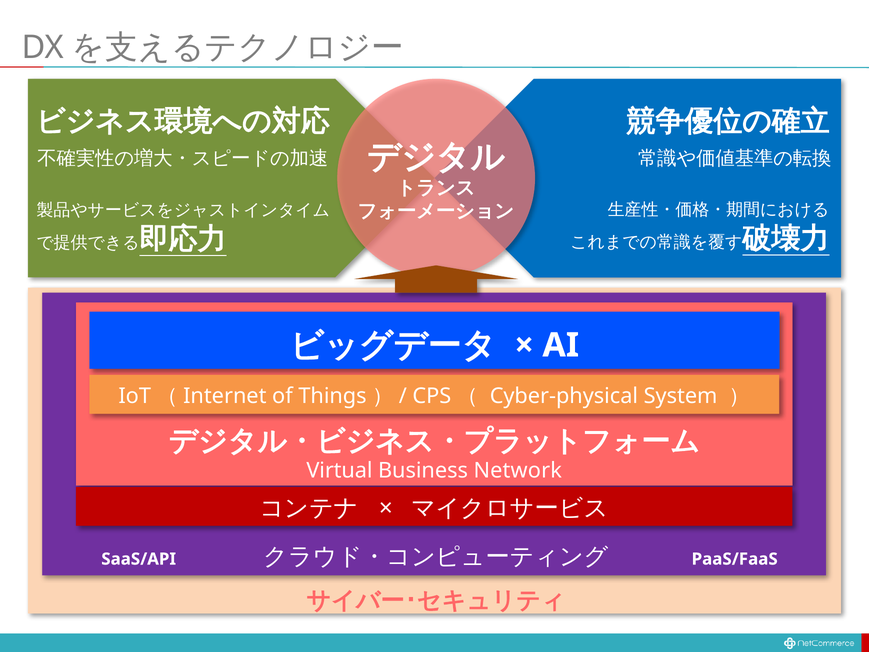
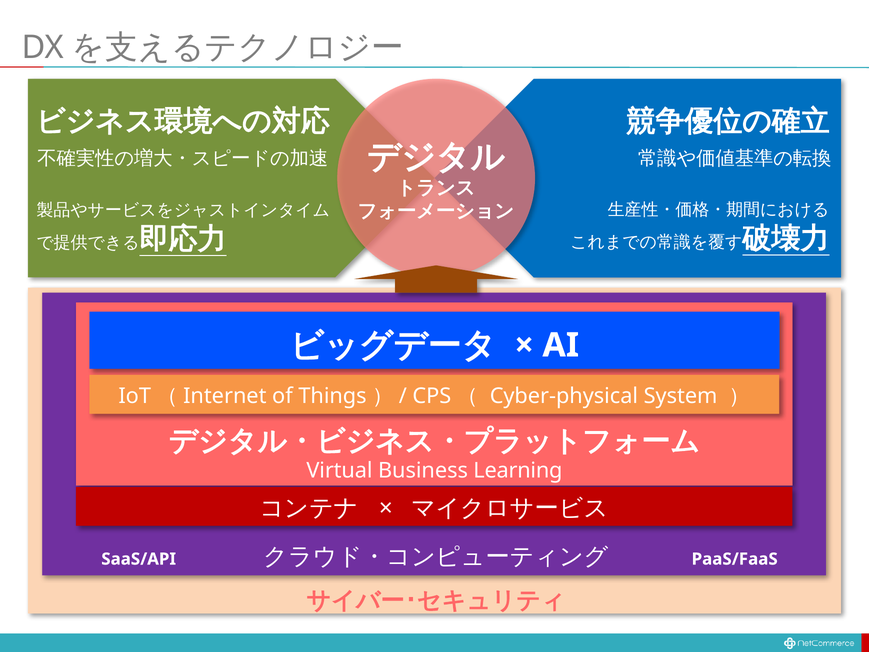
Network: Network -> Learning
